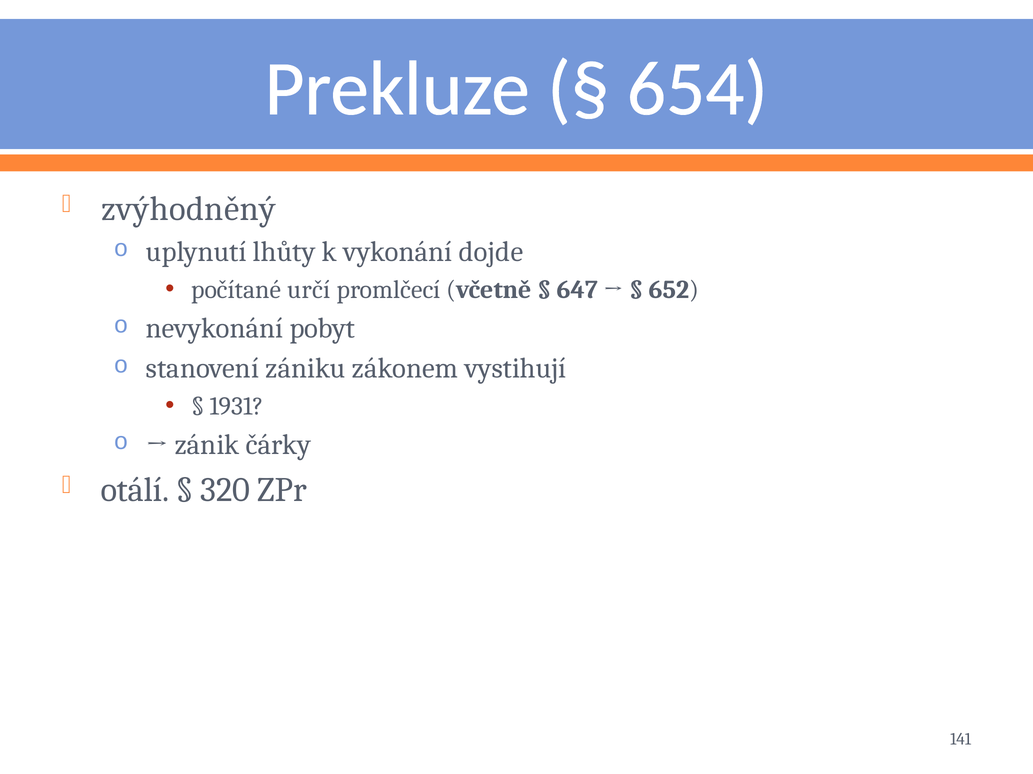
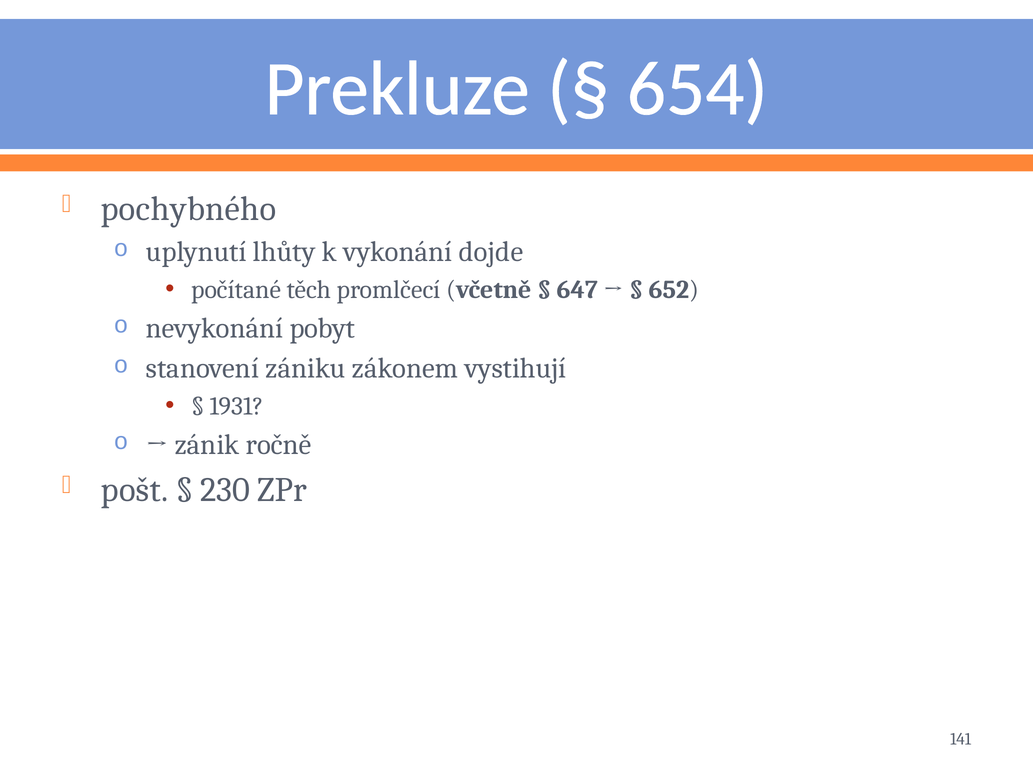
zvýhodněný: zvýhodněný -> pochybného
určí: určí -> těch
čárky: čárky -> ročně
otálí: otálí -> pošt
320: 320 -> 230
